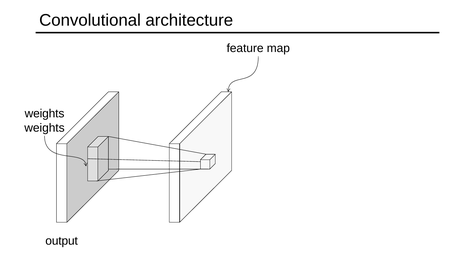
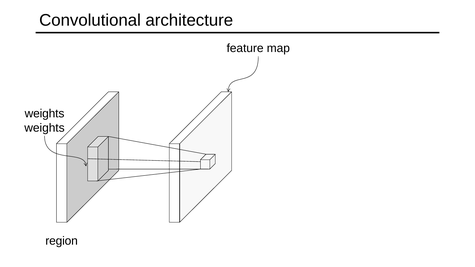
output: output -> region
